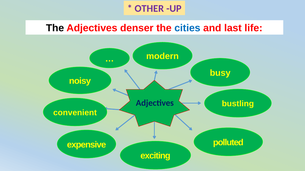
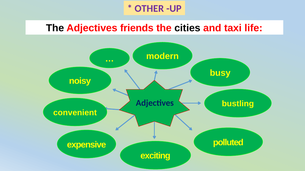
denser: denser -> friends
cities colour: blue -> black
last: last -> taxi
